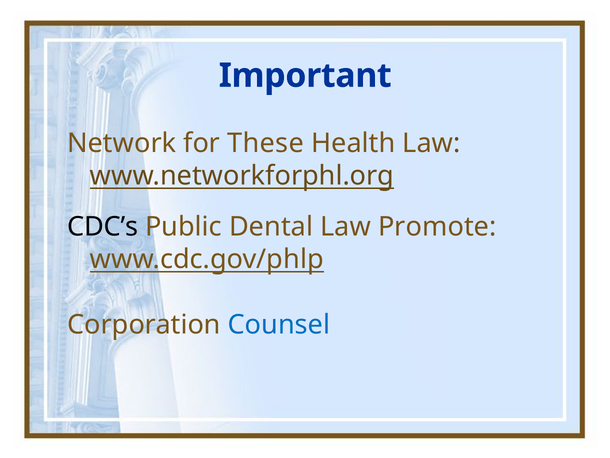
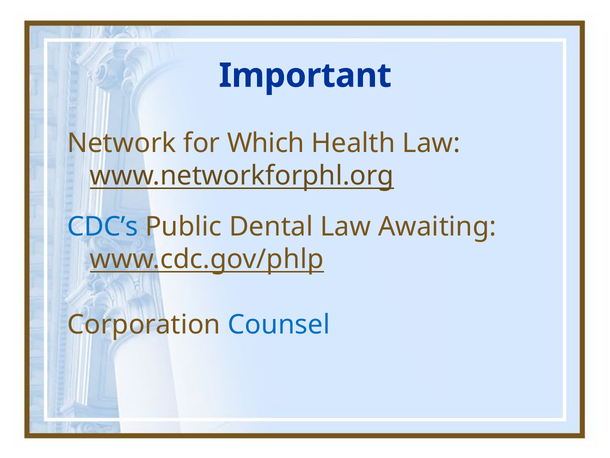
These: These -> Which
CDC’s colour: black -> blue
Promote: Promote -> Awaiting
